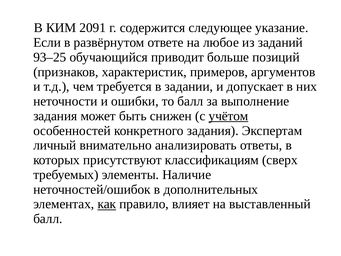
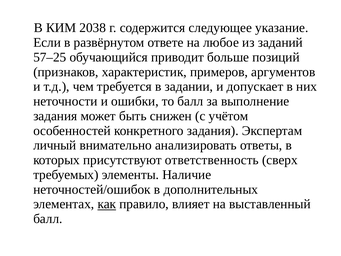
2091: 2091 -> 2038
93–25: 93–25 -> 57–25
учётом underline: present -> none
классификациям: классификациям -> ответственность
